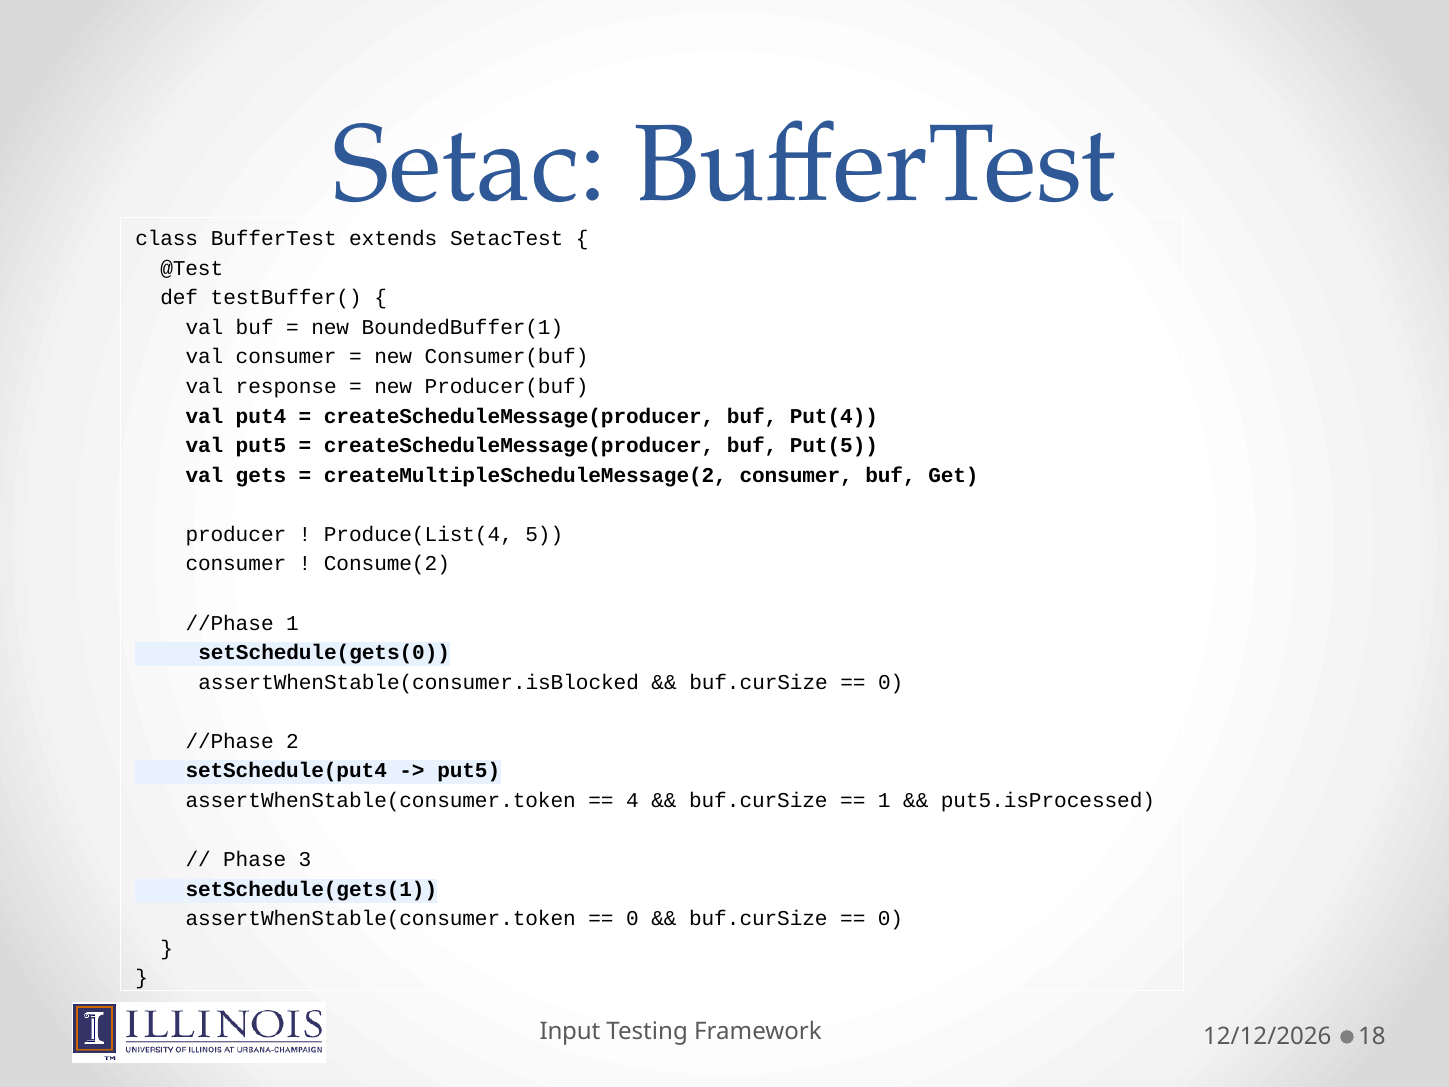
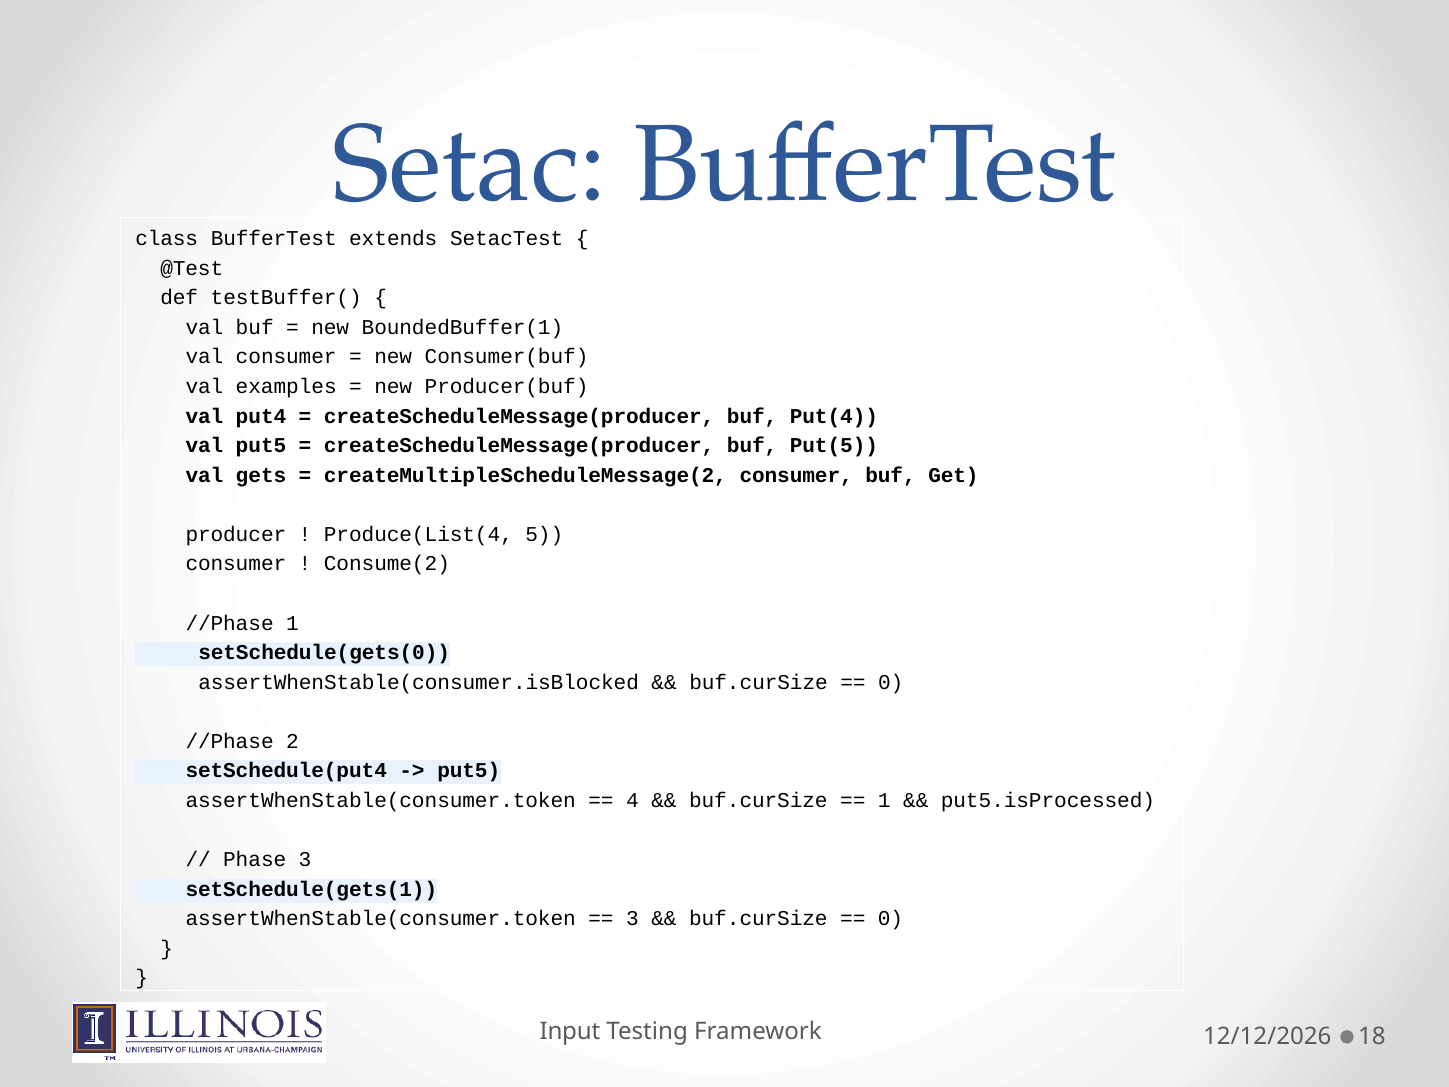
response: response -> examples
0 at (632, 918): 0 -> 3
